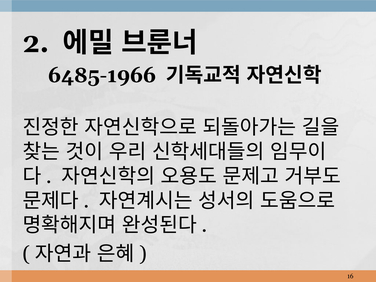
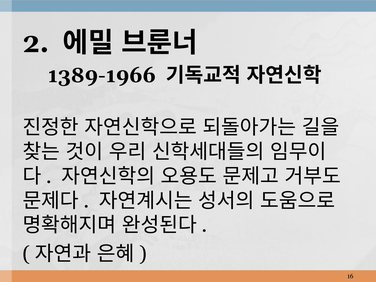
6485-1966: 6485-1966 -> 1389-1966
